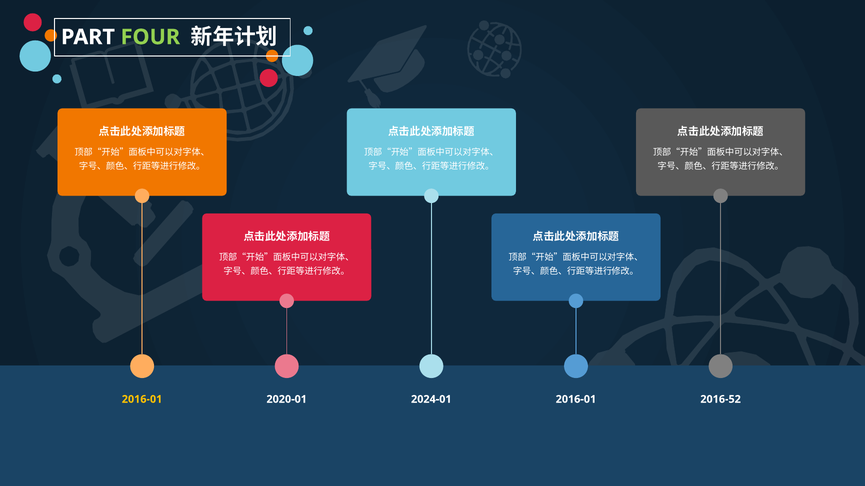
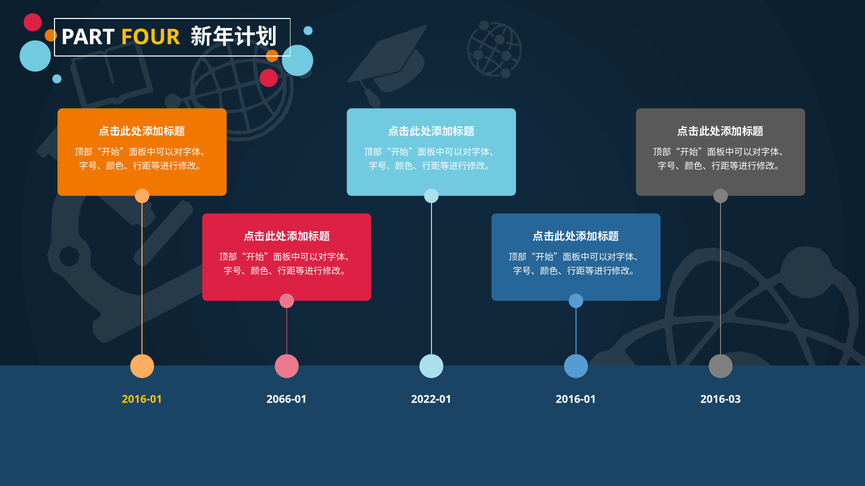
FOUR colour: light green -> yellow
2020-01: 2020-01 -> 2066-01
2024-01: 2024-01 -> 2022-01
2016-52: 2016-52 -> 2016-03
